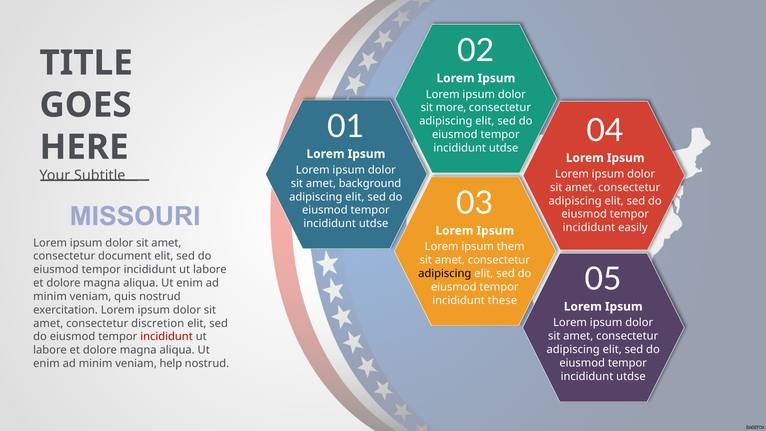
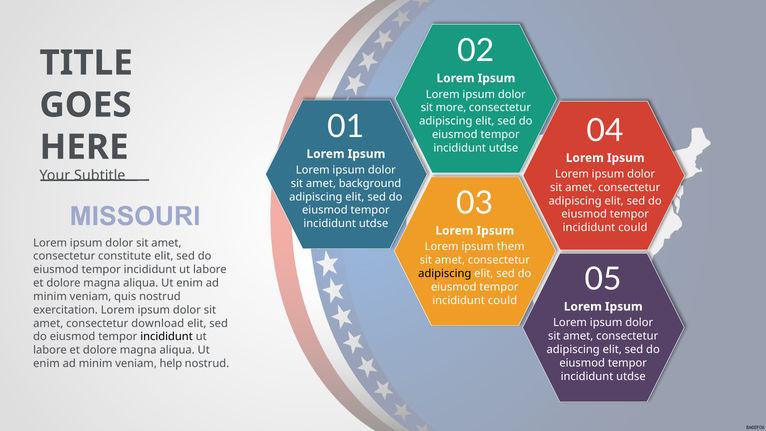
easily at (633, 228): easily -> could
document: document -> constitute
these at (503, 300): these -> could
discretion: discretion -> download
incididunt at (167, 337) colour: red -> black
